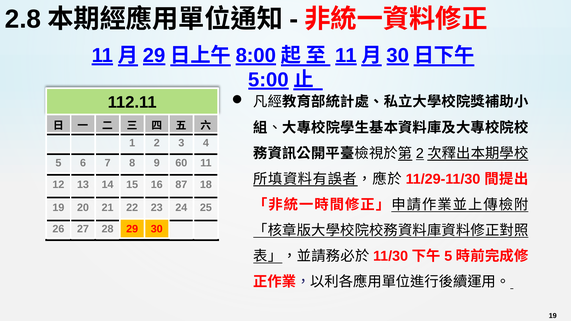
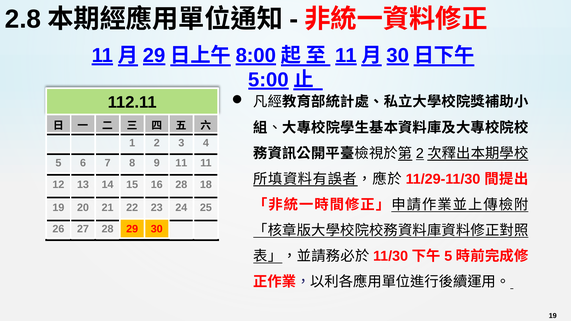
9 60: 60 -> 11
16 87: 87 -> 28
